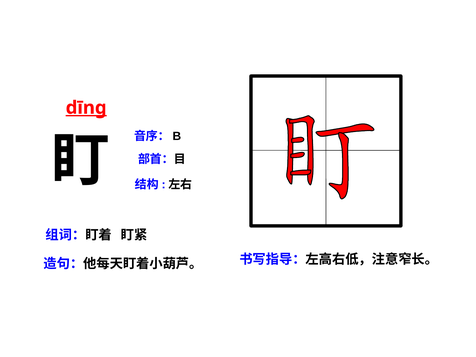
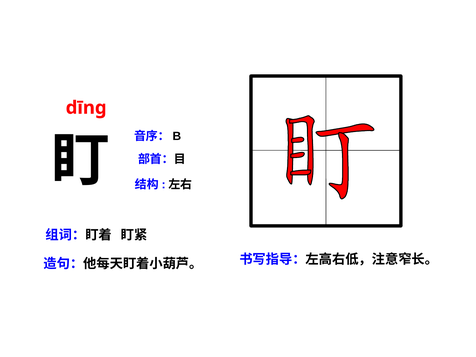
dīng underline: present -> none
